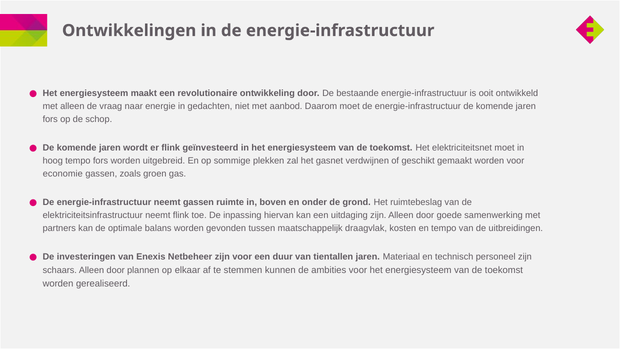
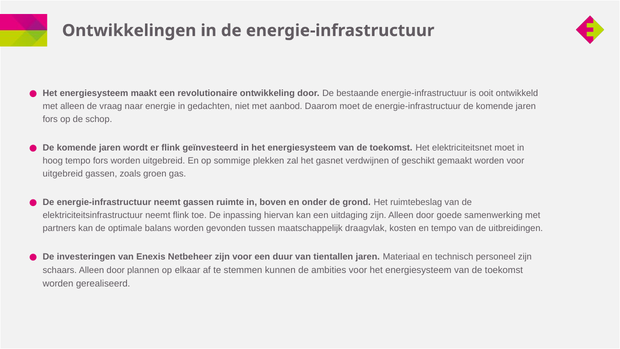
economie at (63, 174): economie -> uitgebreid
